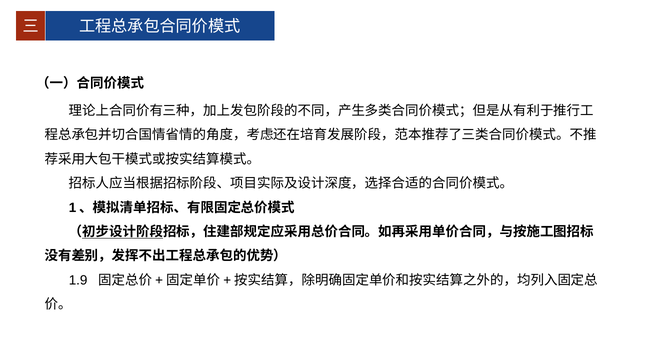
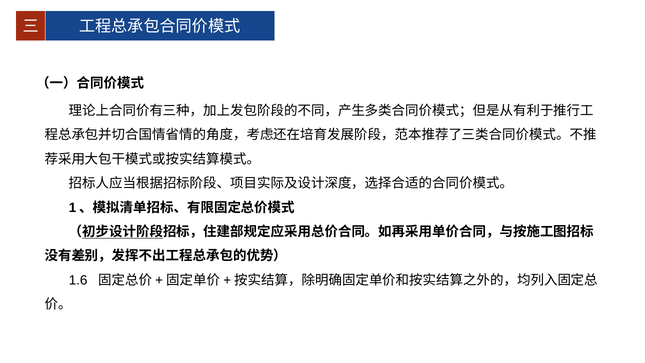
1.9: 1.9 -> 1.6
